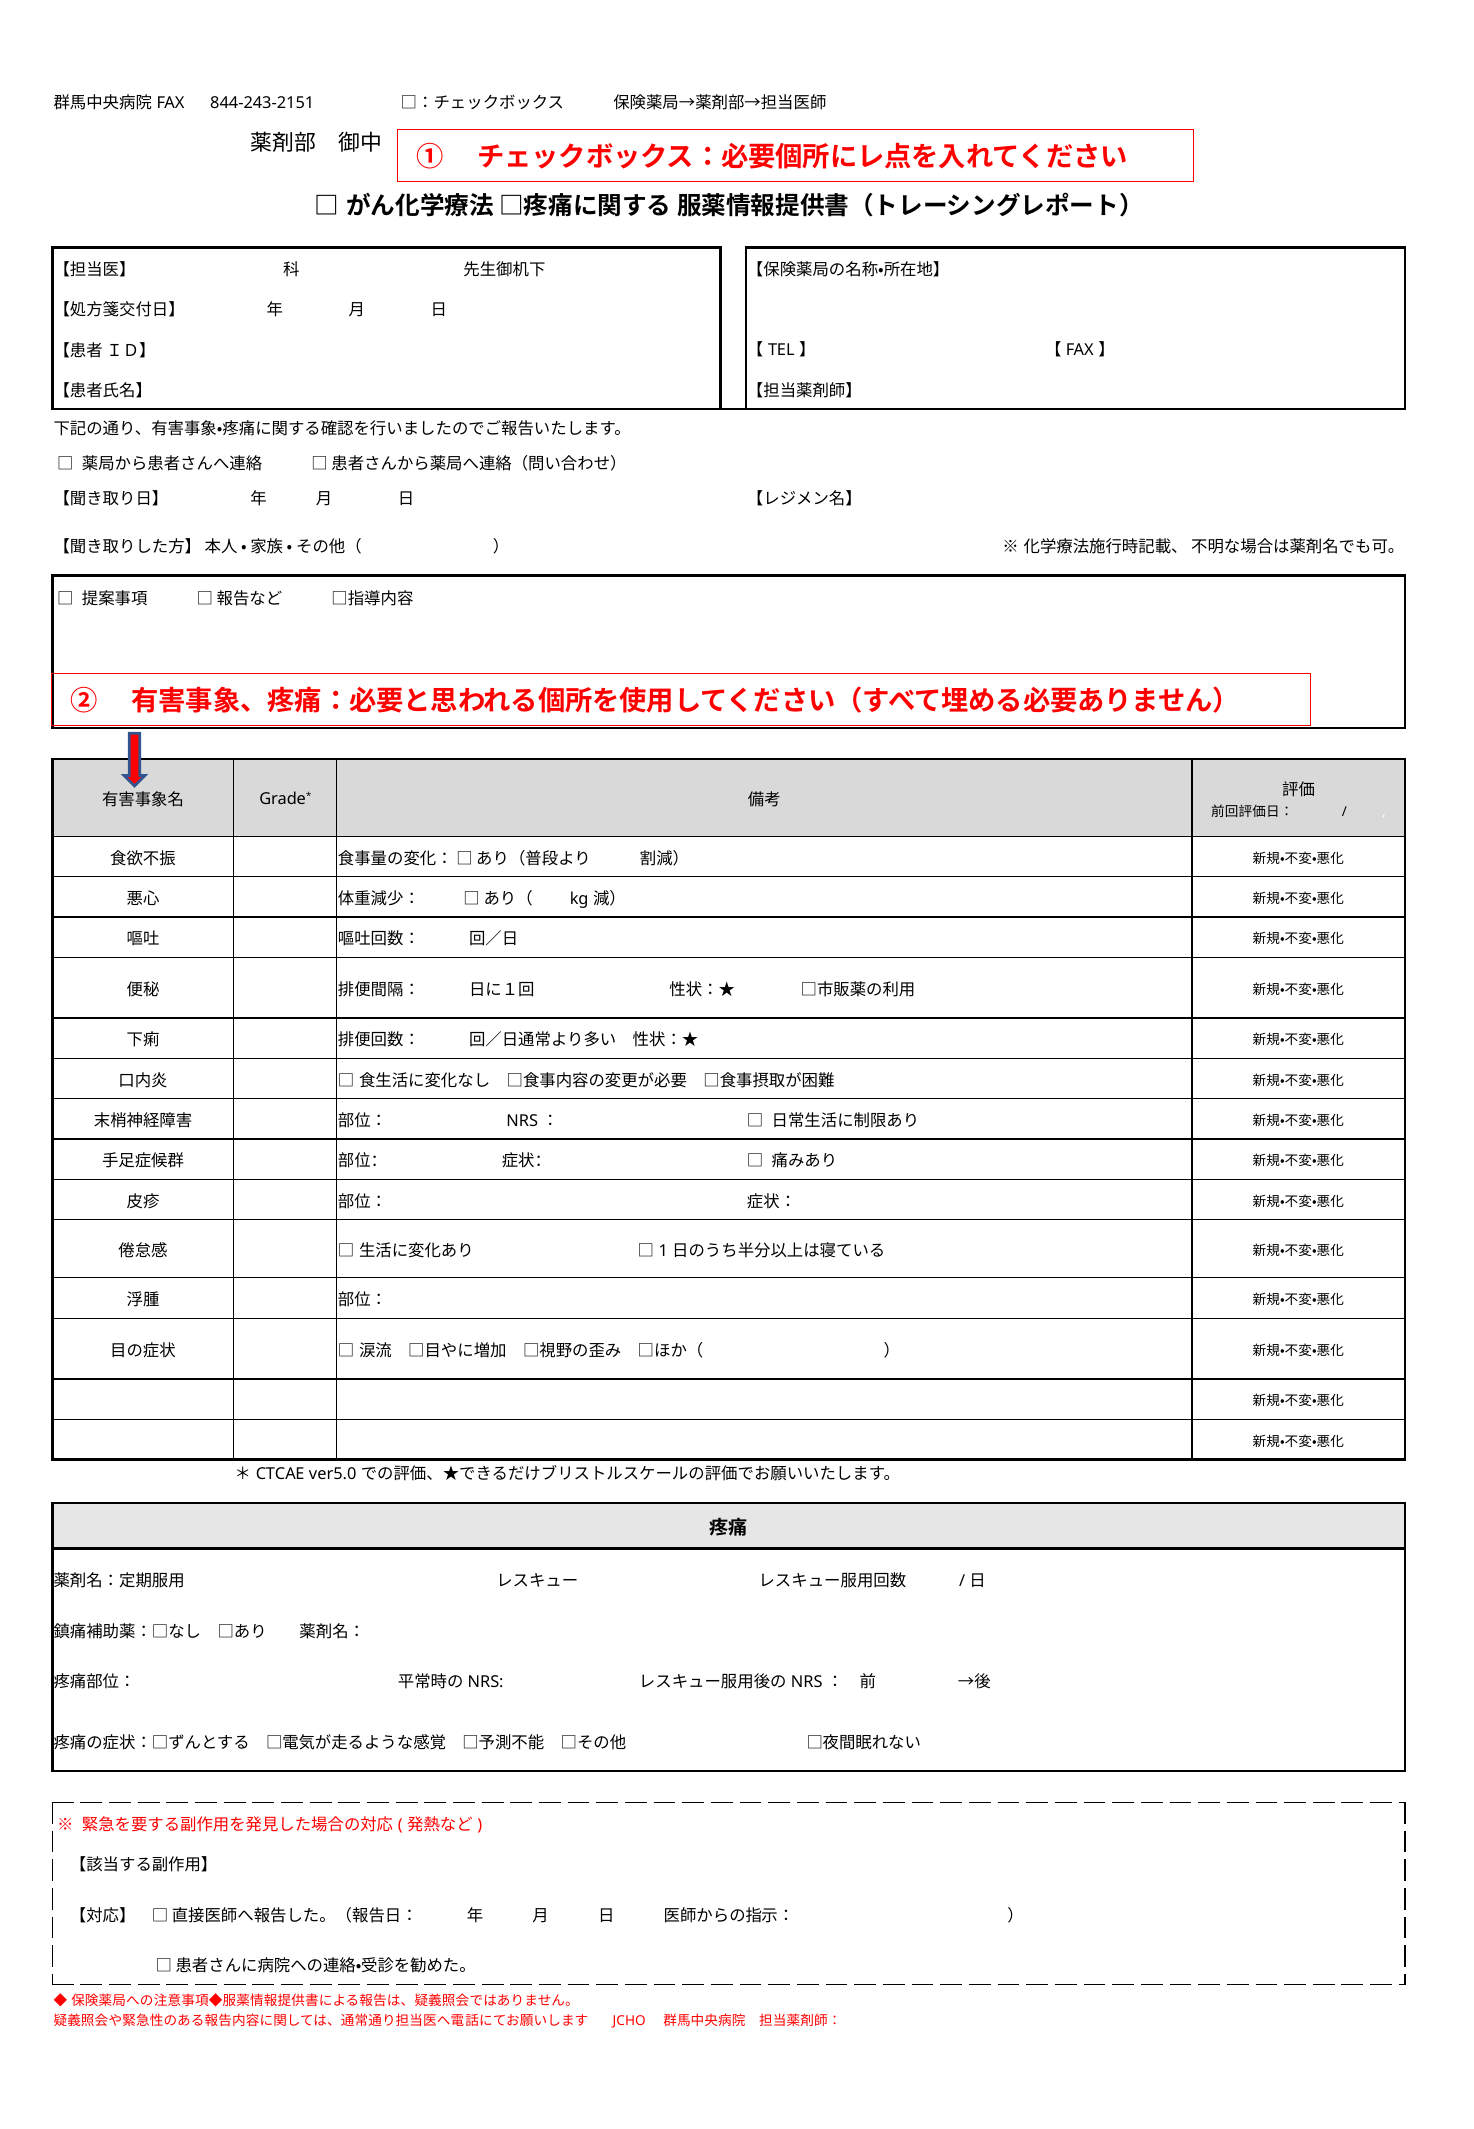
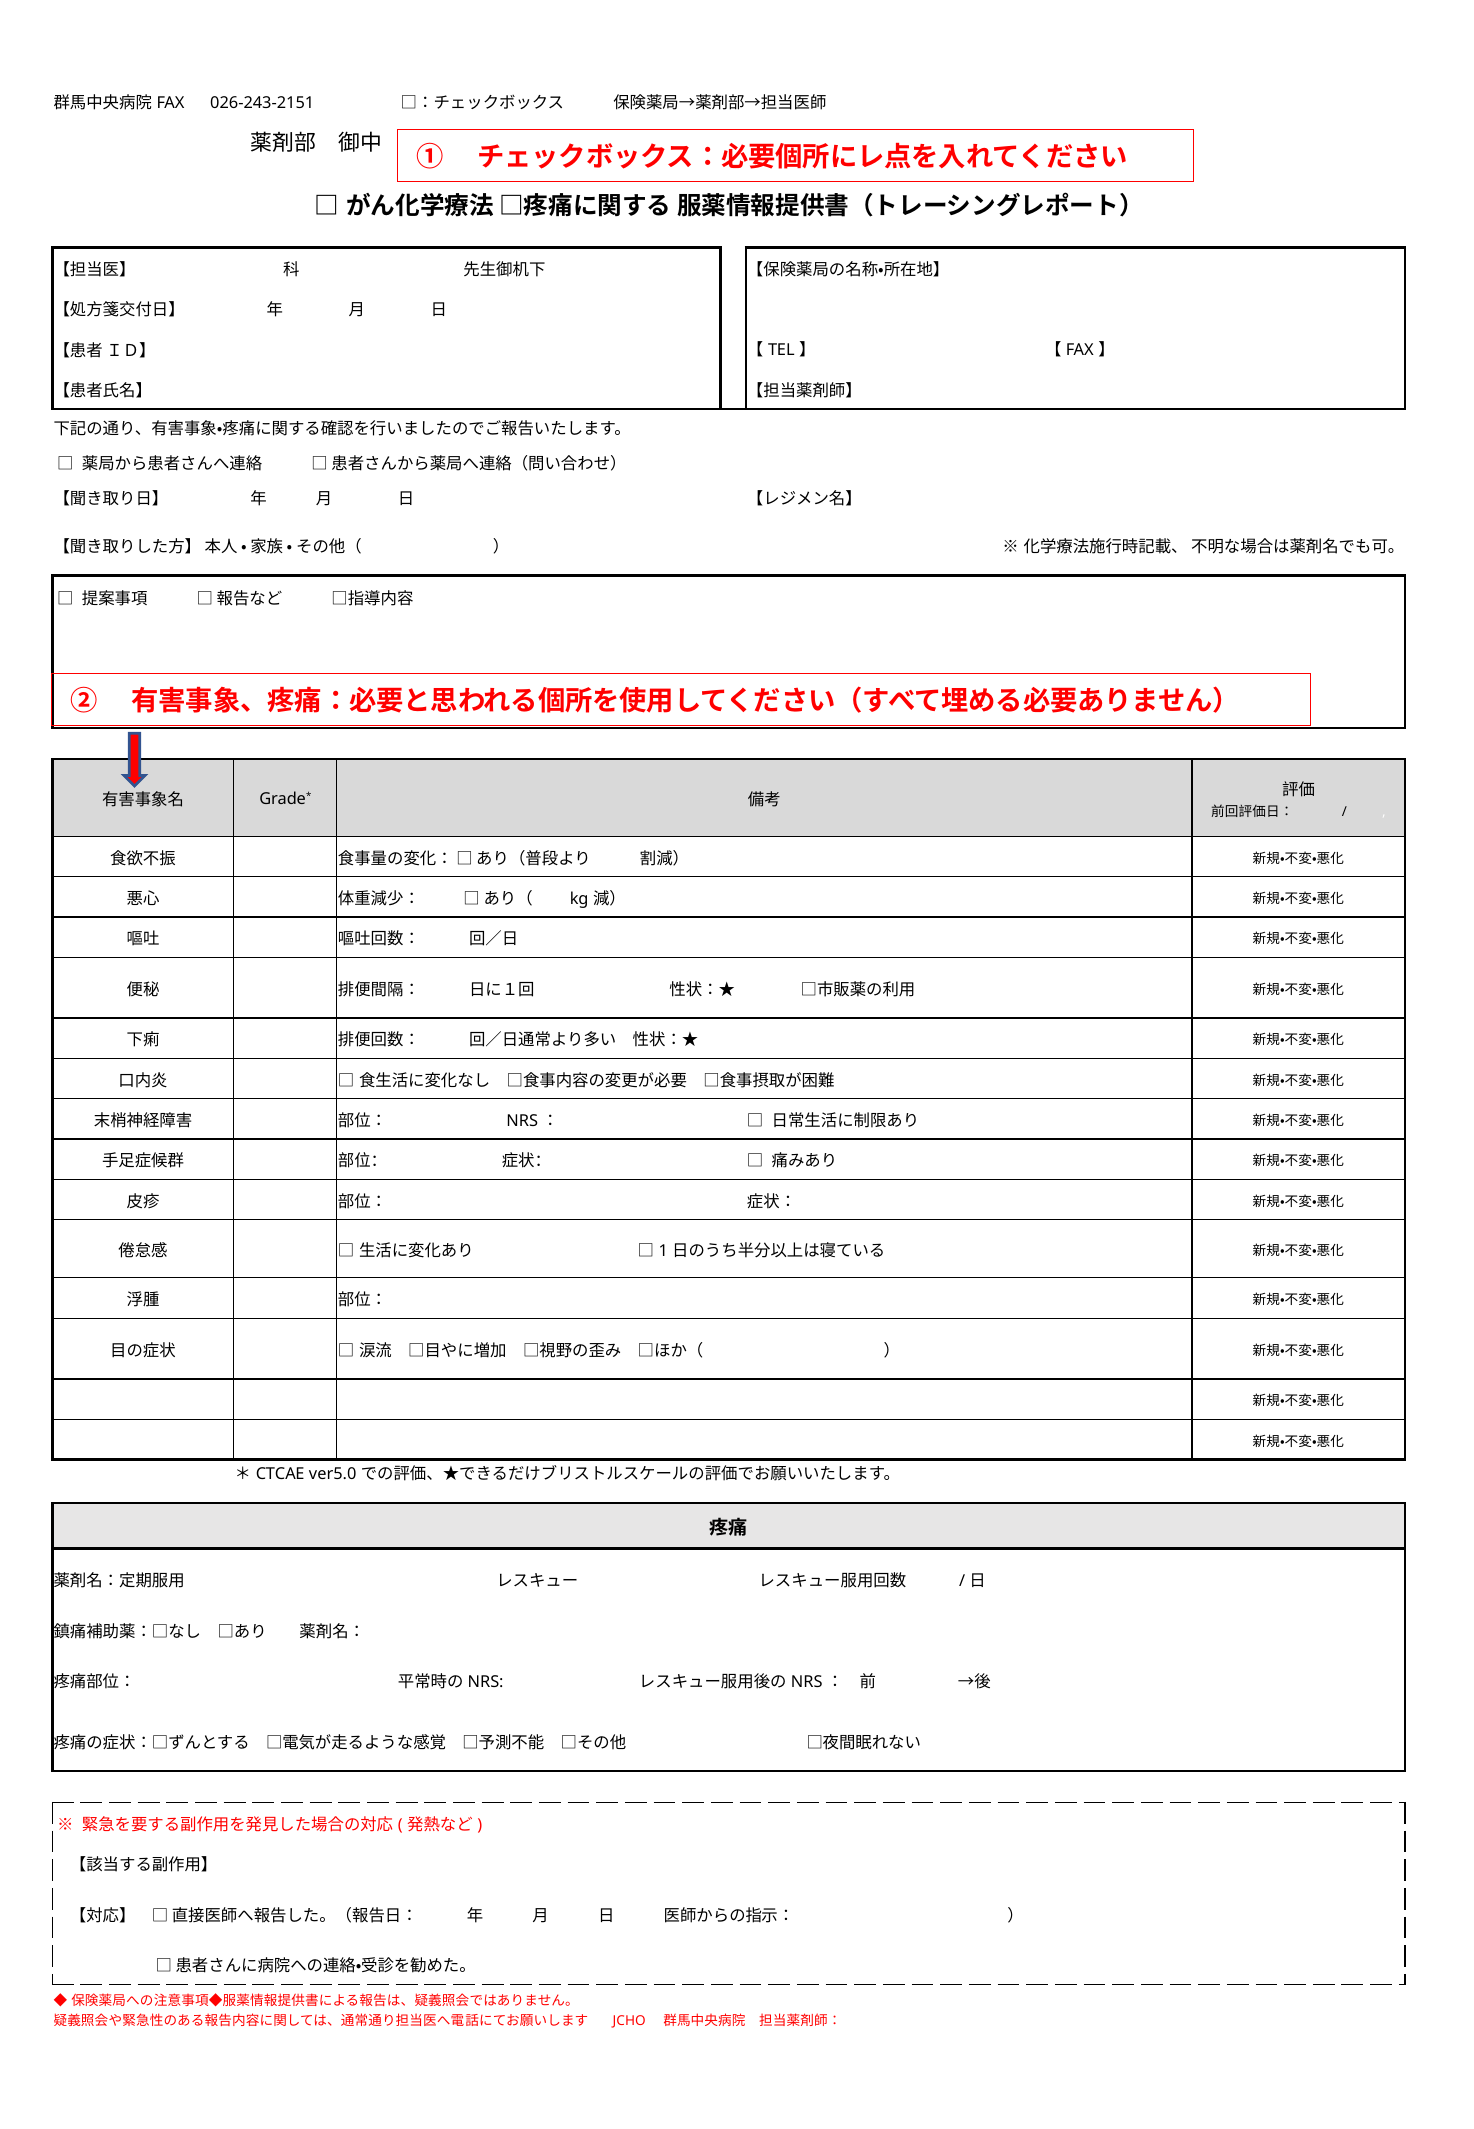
844-243-2151: 844-243-2151 -> 026-243-2151
